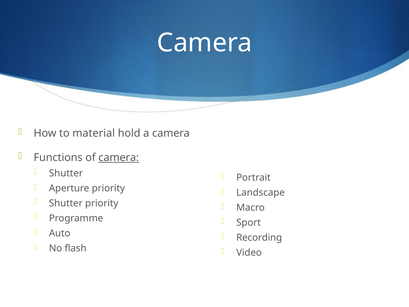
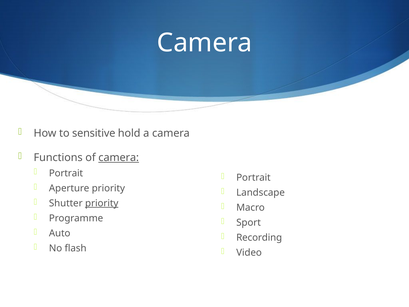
material: material -> sensitive
Shutter at (66, 173): Shutter -> Portrait
priority at (102, 203) underline: none -> present
